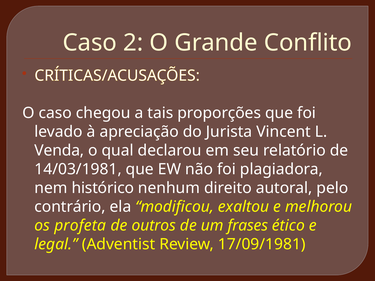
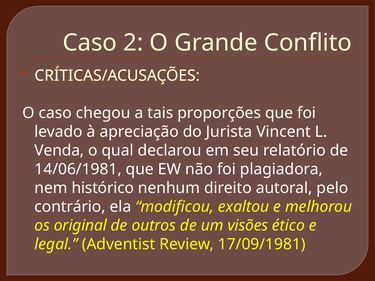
14/03/1981: 14/03/1981 -> 14/06/1981
profeta: profeta -> original
frases: frases -> visões
